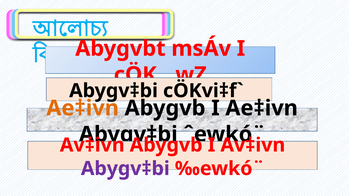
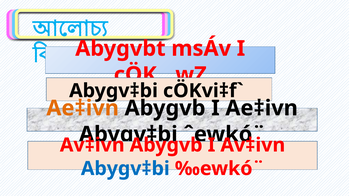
Abygv‡bi at (125, 169) colour: purple -> blue
